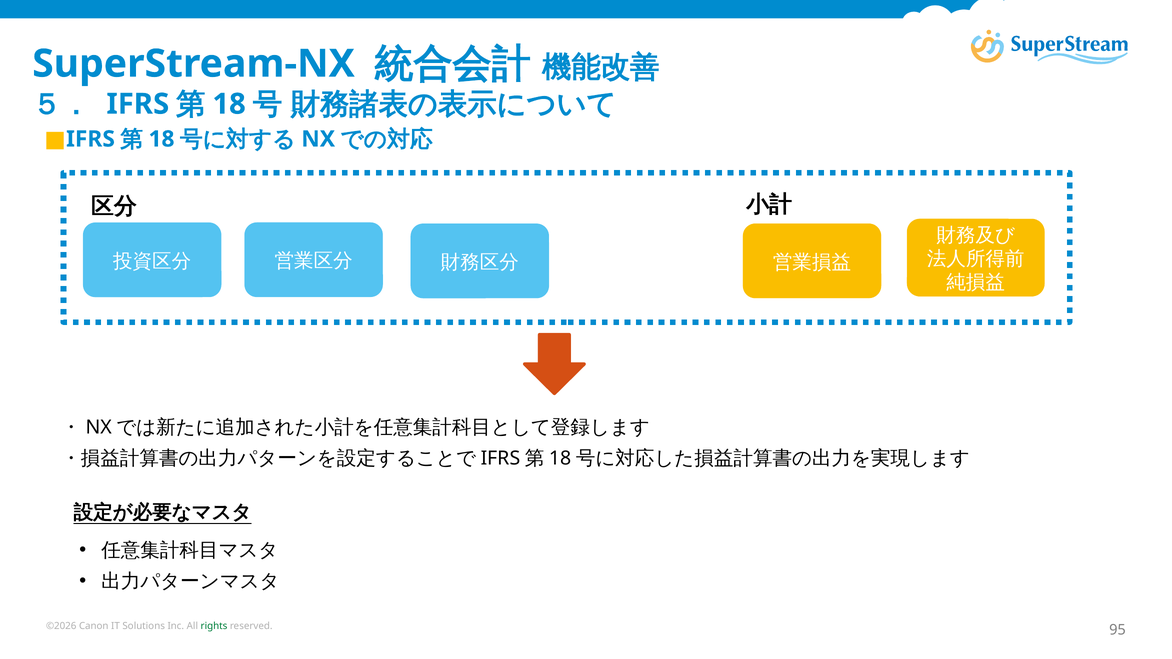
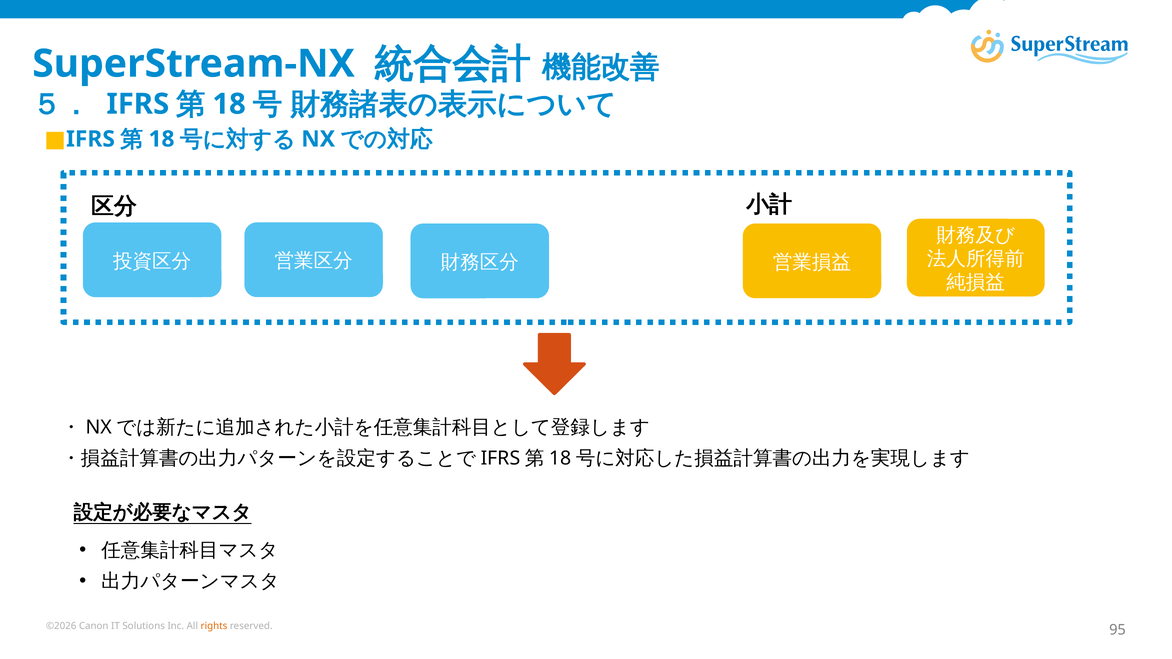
rights colour: green -> orange
